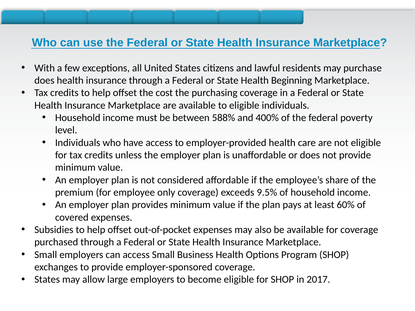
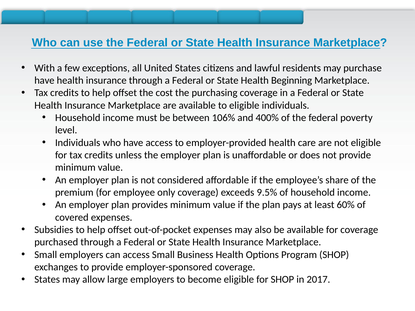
does at (44, 81): does -> have
588%: 588% -> 106%
